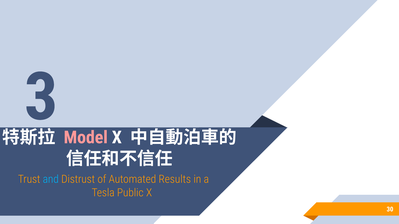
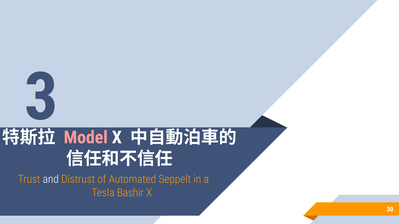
and colour: light blue -> white
Results: Results -> Seppelt
Public: Public -> Bashir
